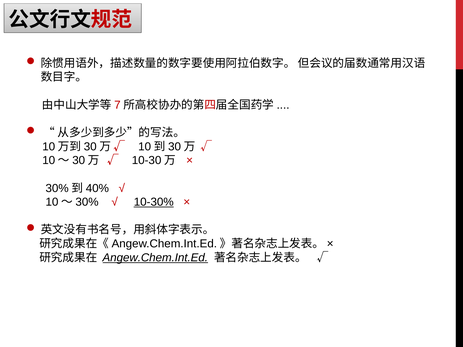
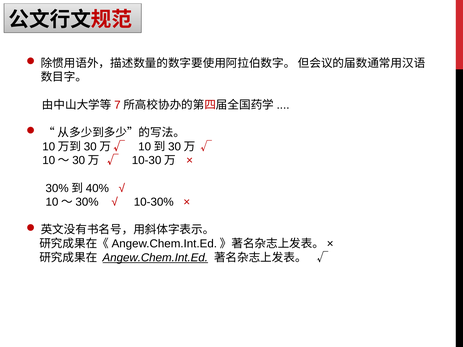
10-30% underline: present -> none
